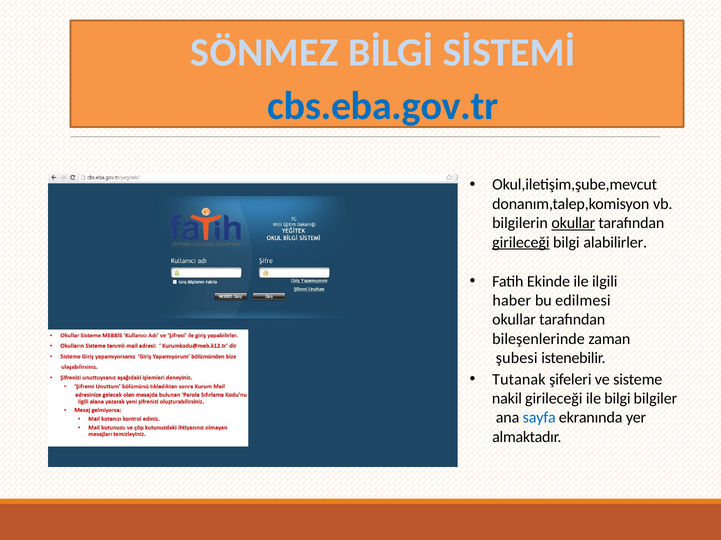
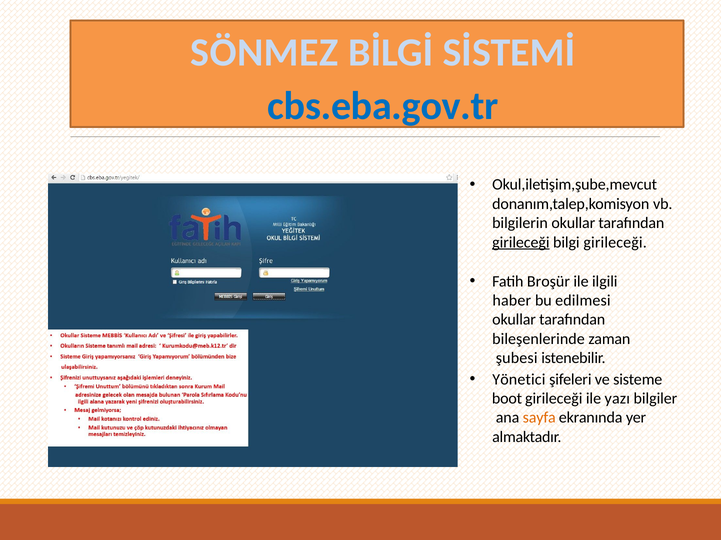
okullar at (573, 223) underline: present -> none
bilgi alabilirler: alabilirler -> girileceği
Ekinde: Ekinde -> Broşür
Tutanak: Tutanak -> Yönetici
nakil: nakil -> boot
ile bilgi: bilgi -> yazı
sayfa colour: blue -> orange
